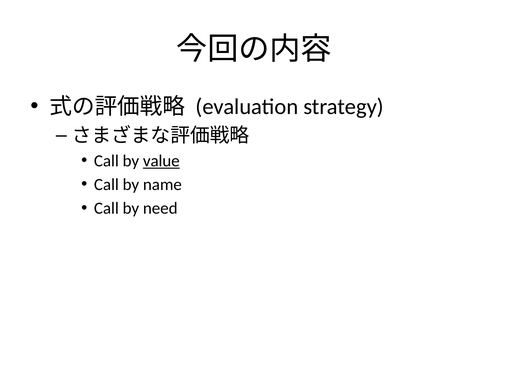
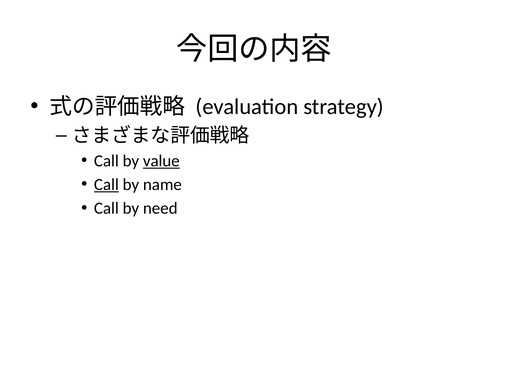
Call at (106, 185) underline: none -> present
